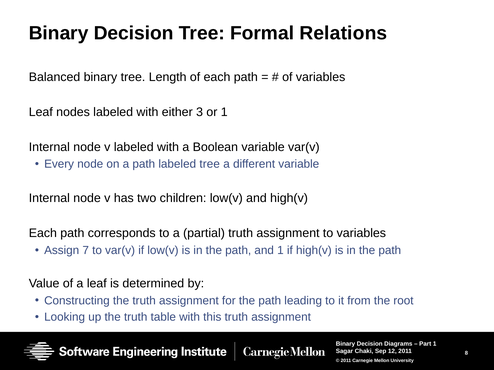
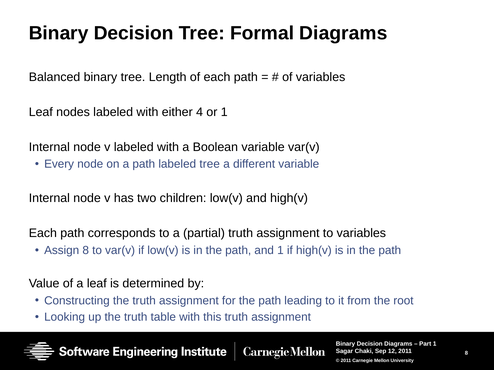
Formal Relations: Relations -> Diagrams
3: 3 -> 4
Assign 7: 7 -> 8
